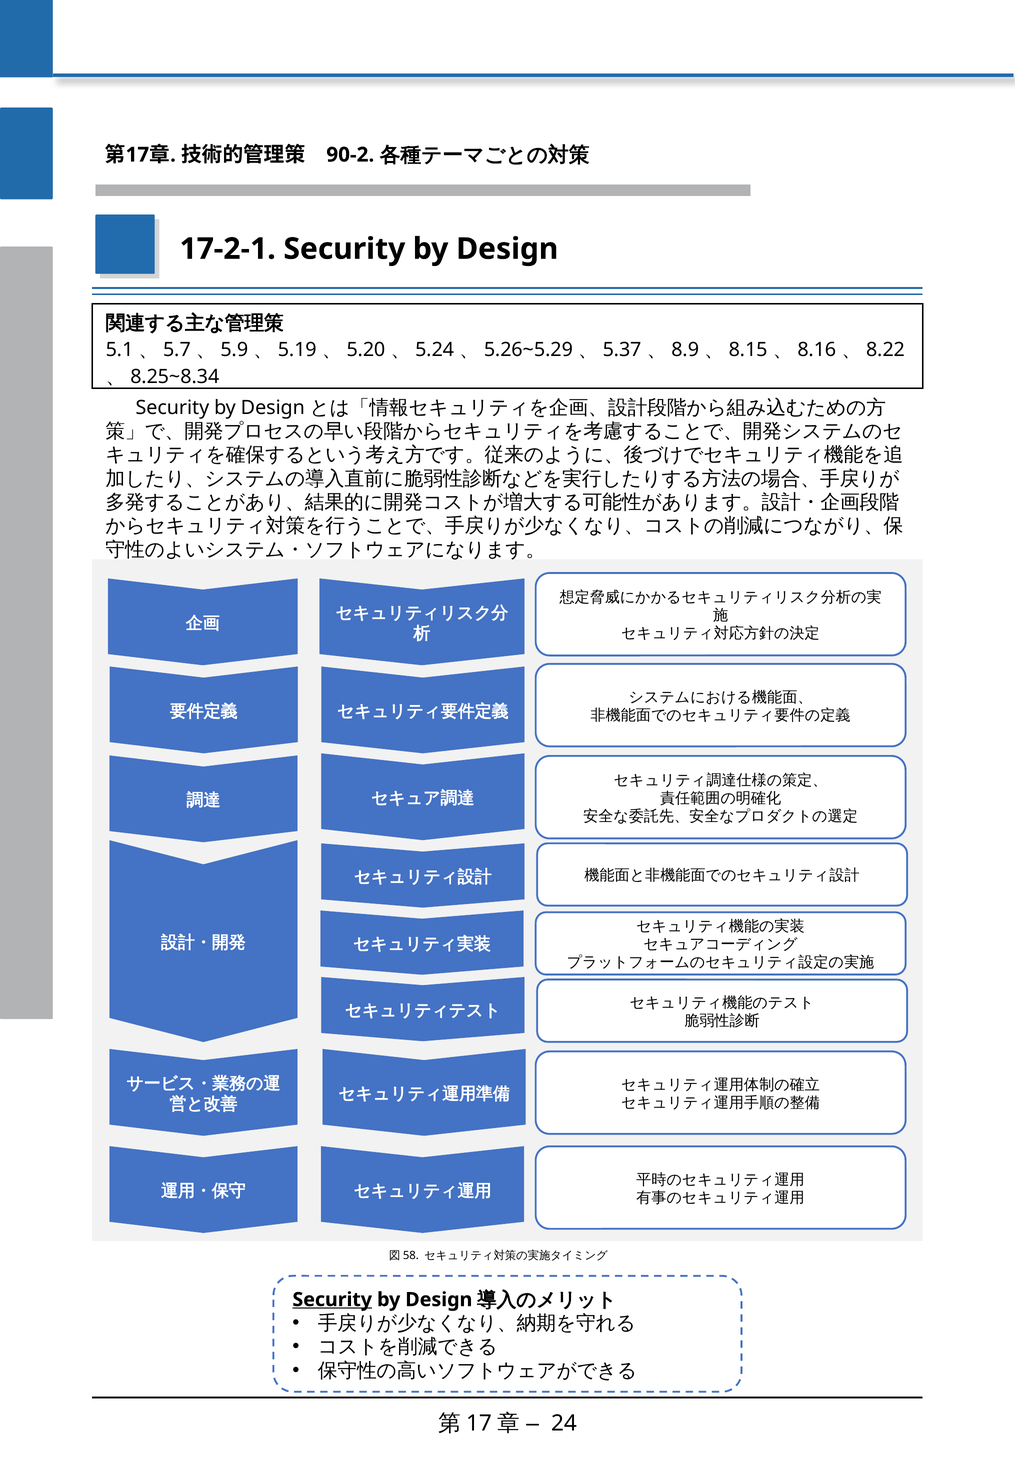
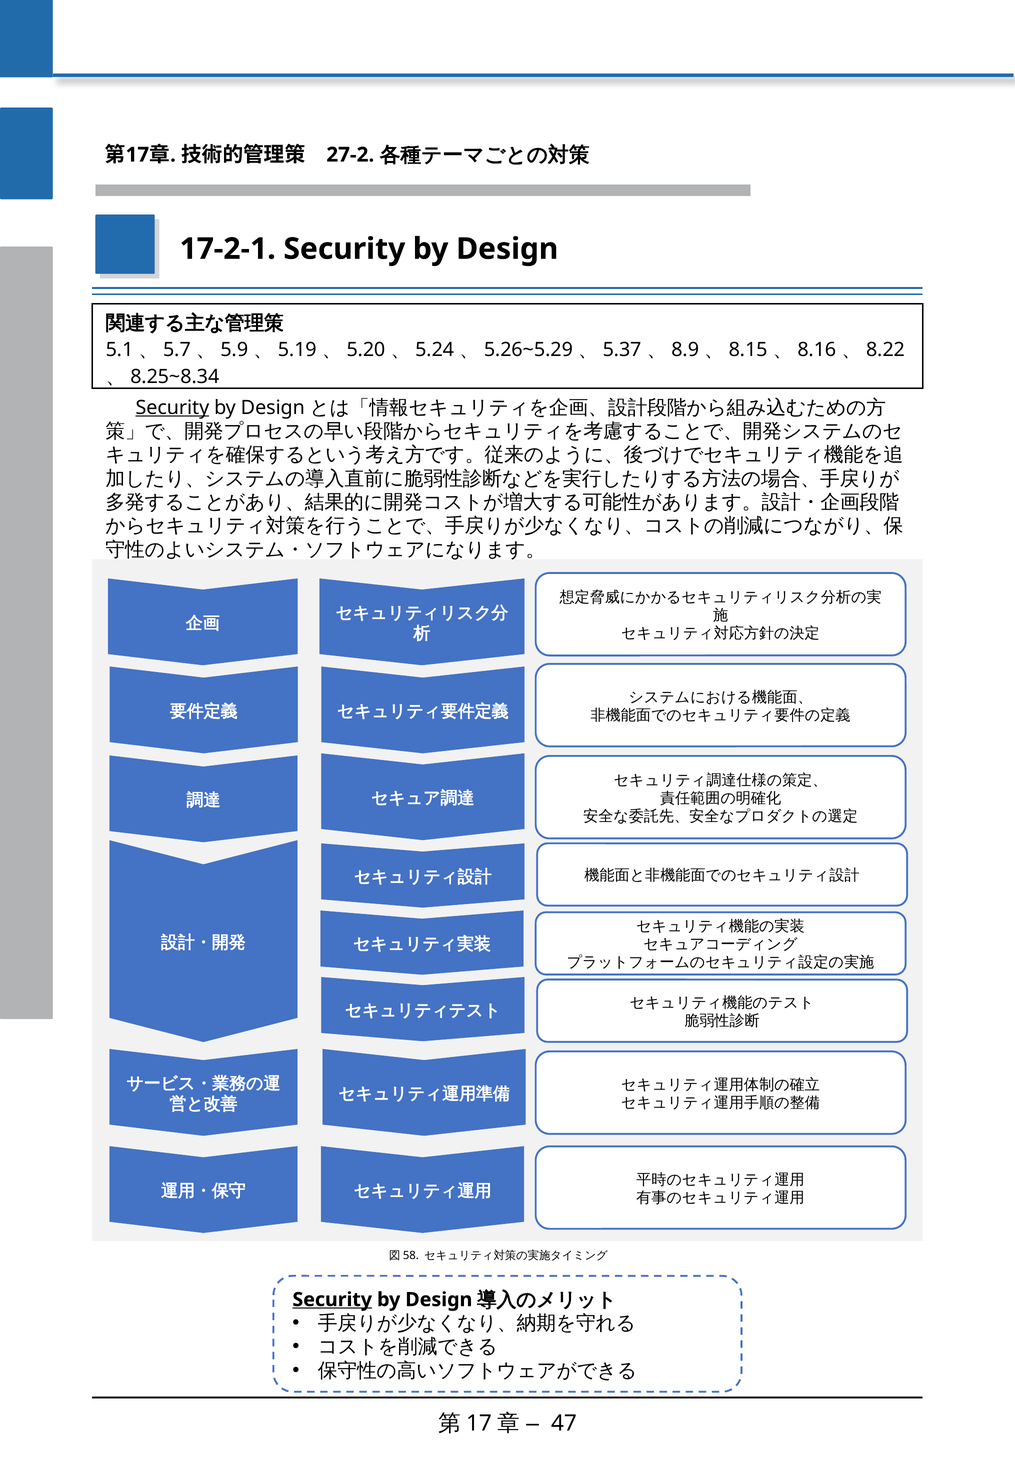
90-2: 90-2 -> 27-2
Security at (172, 408) underline: none -> present
24: 24 -> 47
